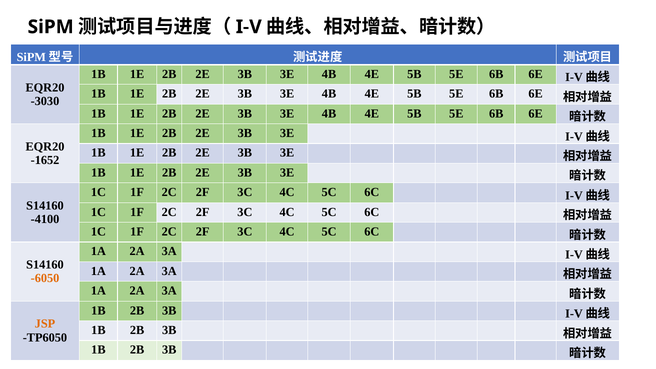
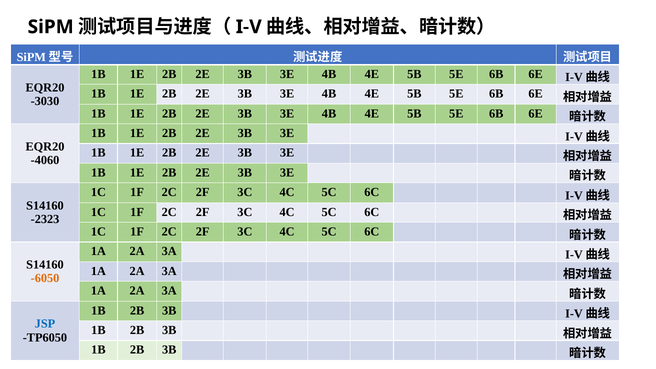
-1652: -1652 -> -4060
-4100: -4100 -> -2323
JSP colour: orange -> blue
